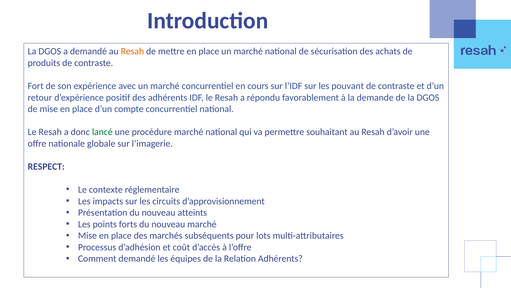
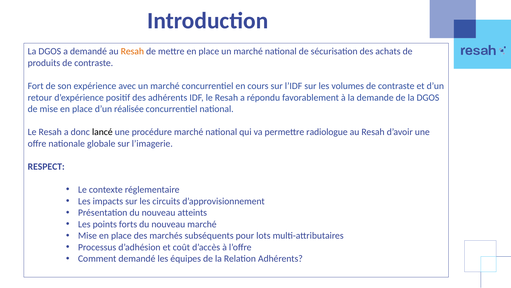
pouvant: pouvant -> volumes
compte: compte -> réalisée
lancé colour: green -> black
souhaitant: souhaitant -> radiologue
